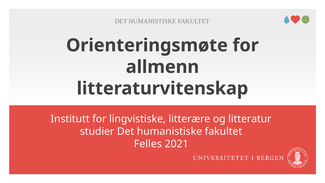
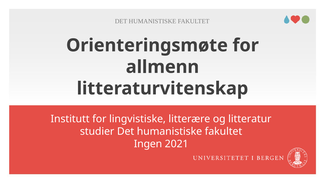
Felles: Felles -> Ingen
